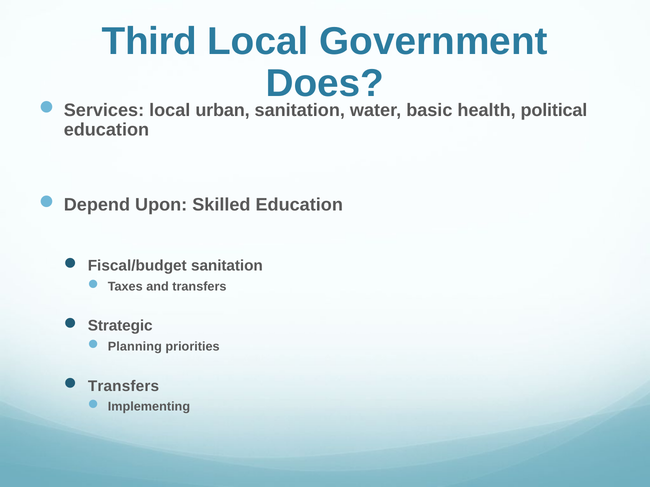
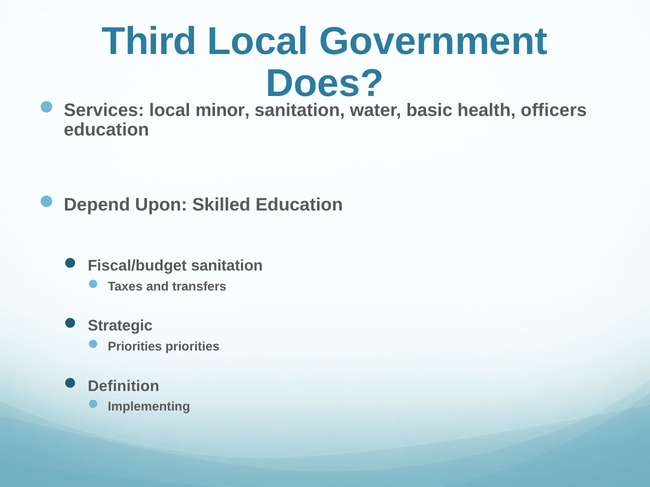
urban: urban -> minor
political: political -> officers
Planning at (135, 347): Planning -> Priorities
Transfers at (123, 386): Transfers -> Definition
